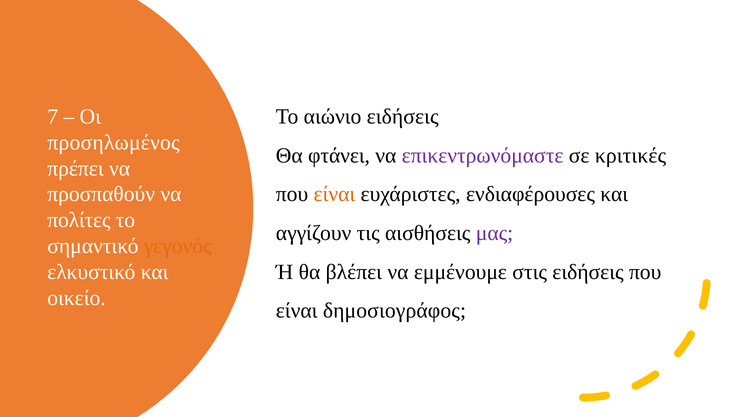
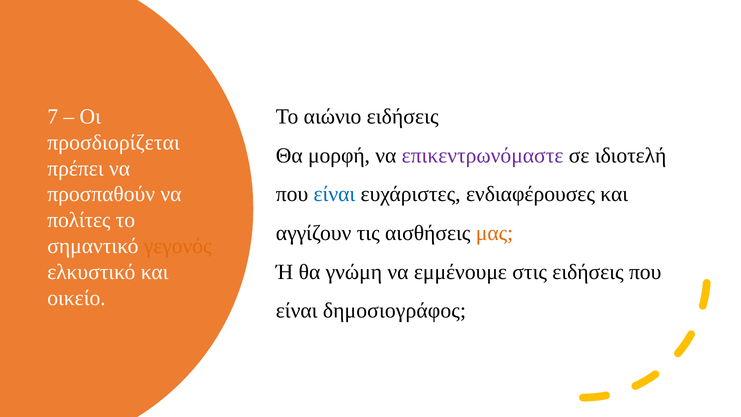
προσηλωμένος: προσηλωμένος -> προσδιορίζεται
φτάνει: φτάνει -> μορφή
κριτικές: κριτικές -> ιδιοτελή
είναι at (334, 194) colour: orange -> blue
μας colour: purple -> orange
βλέπει: βλέπει -> γνώμη
